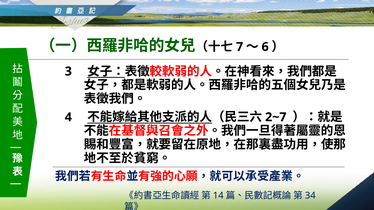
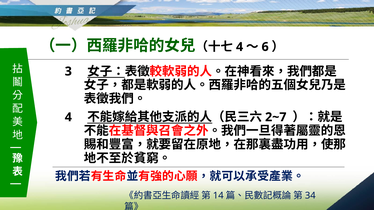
7 at (240, 47): 7 -> 4
